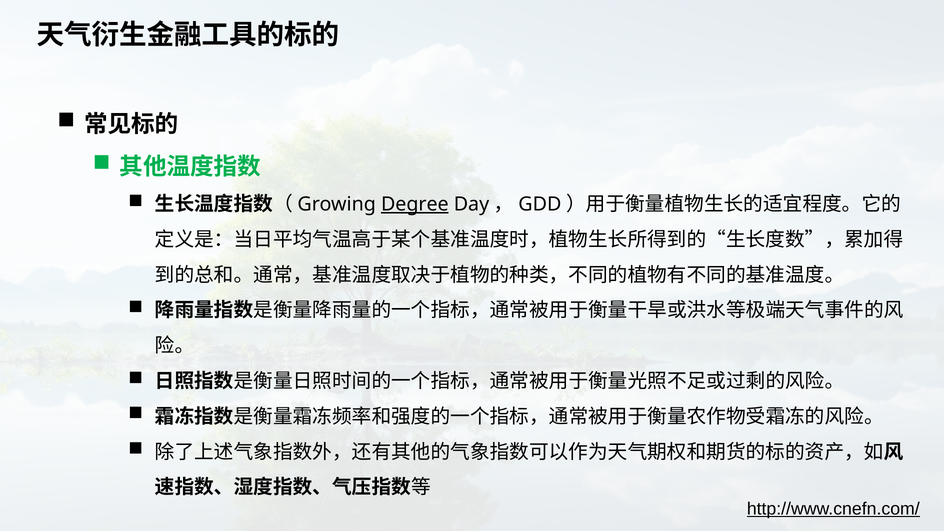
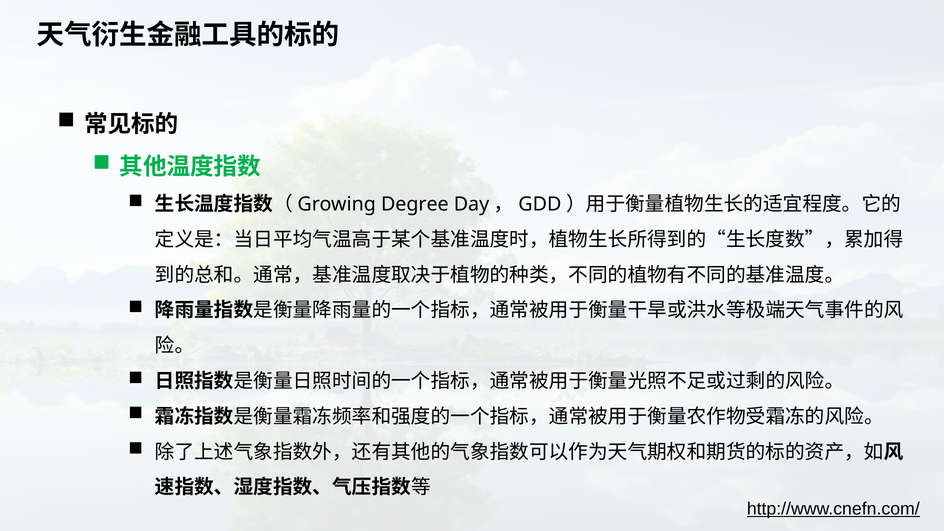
Degree underline: present -> none
